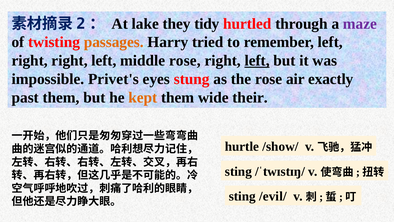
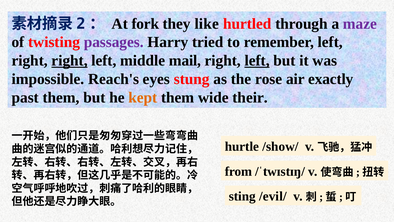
lake: lake -> fork
tidy: tidy -> like
passages colour: orange -> purple
right at (70, 61) underline: none -> present
middle rose: rose -> mail
Privet's: Privet's -> Reach's
sting at (238, 171): sting -> from
